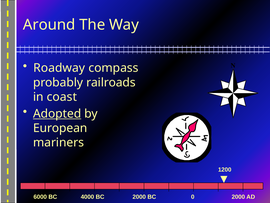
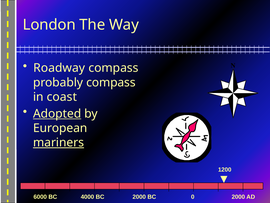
Around: Around -> London
probably railroads: railroads -> compass
mariners underline: none -> present
